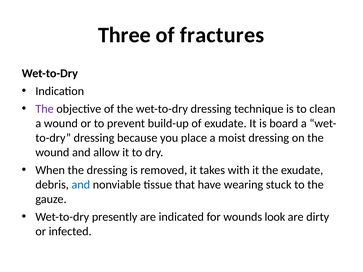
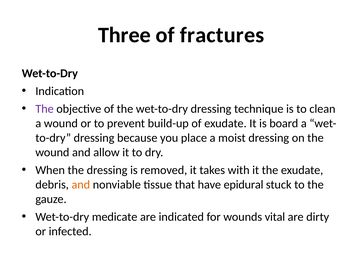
and at (81, 185) colour: blue -> orange
wearing: wearing -> epidural
presently: presently -> medicate
look: look -> vital
